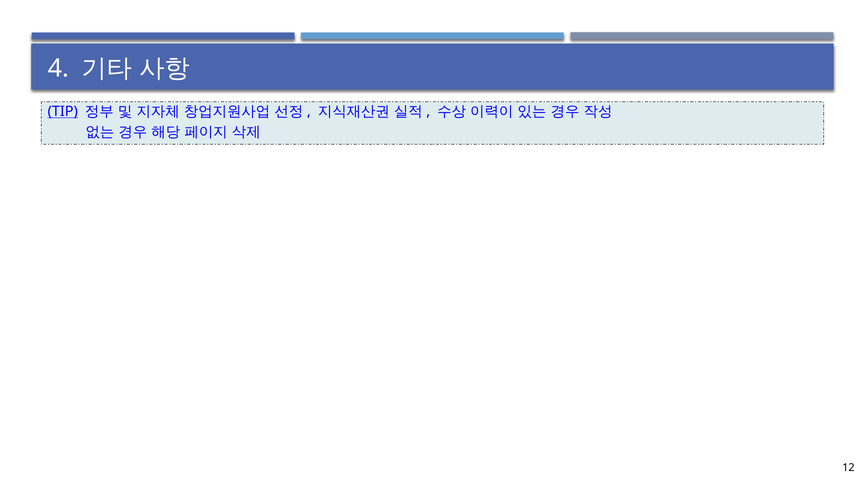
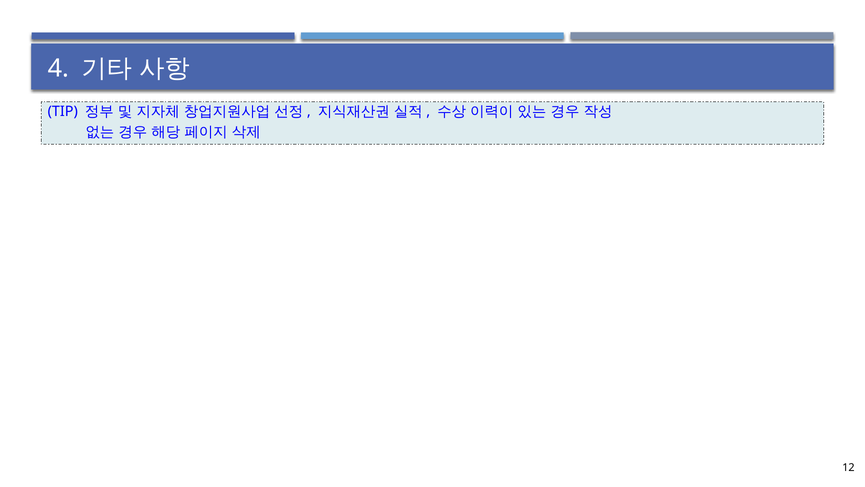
TIP underline: present -> none
